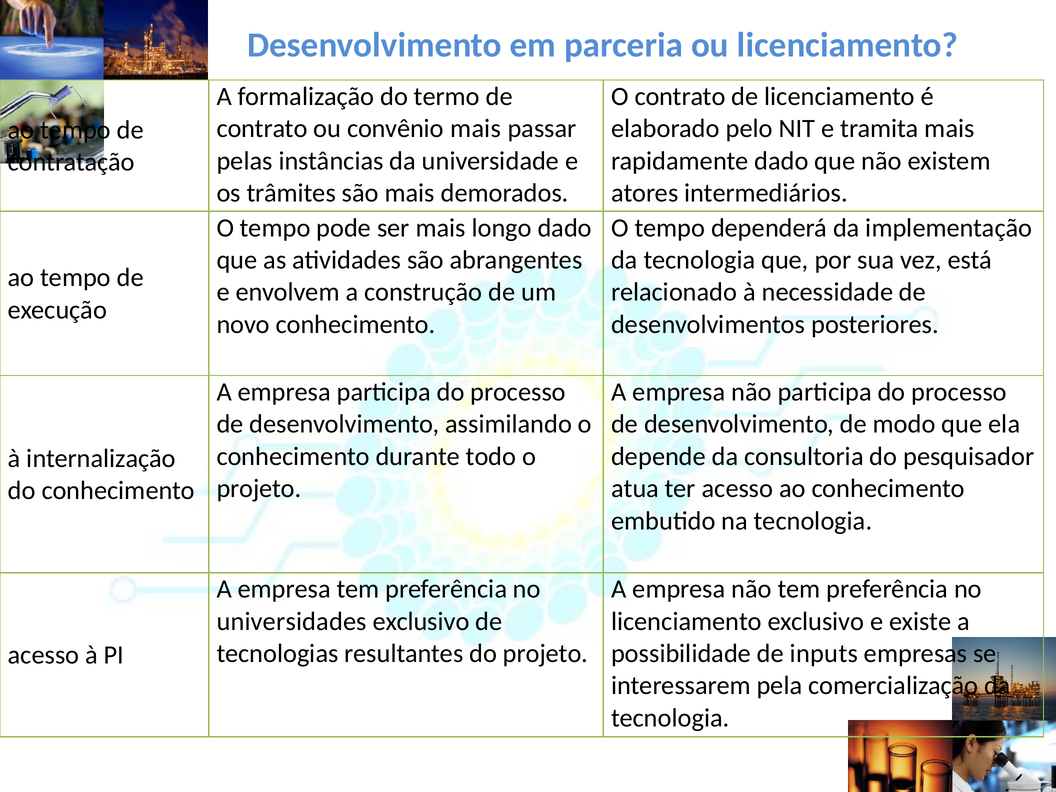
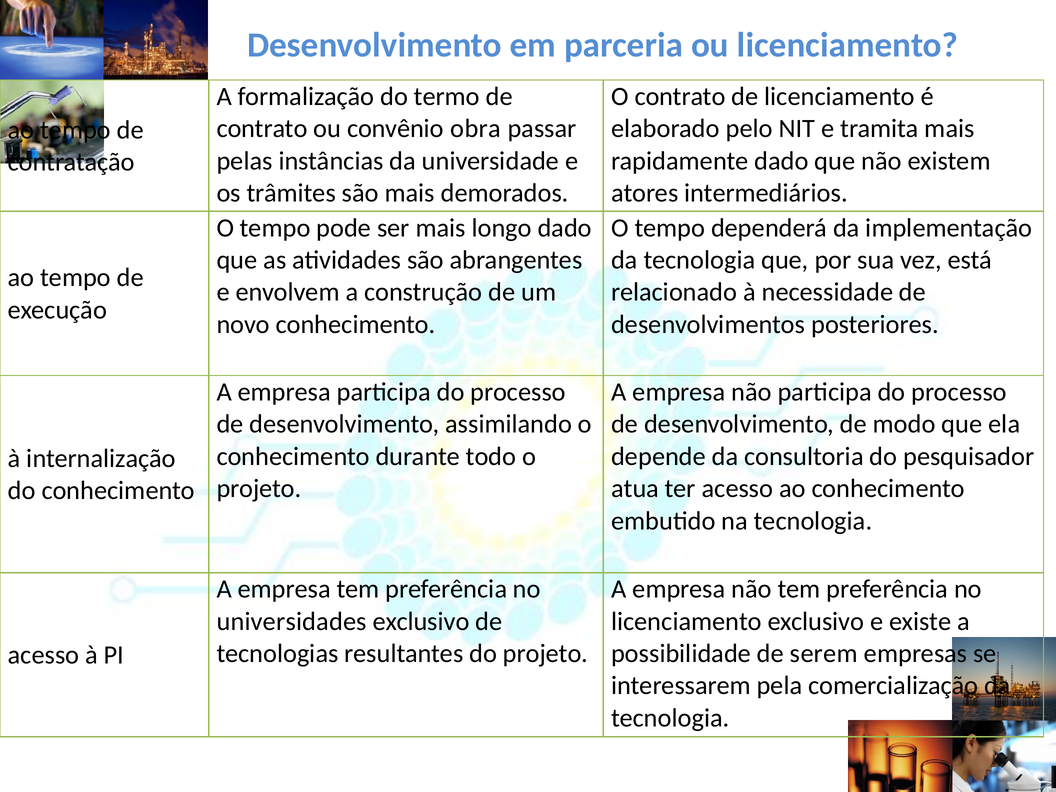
convênio mais: mais -> obra
inputs: inputs -> serem
